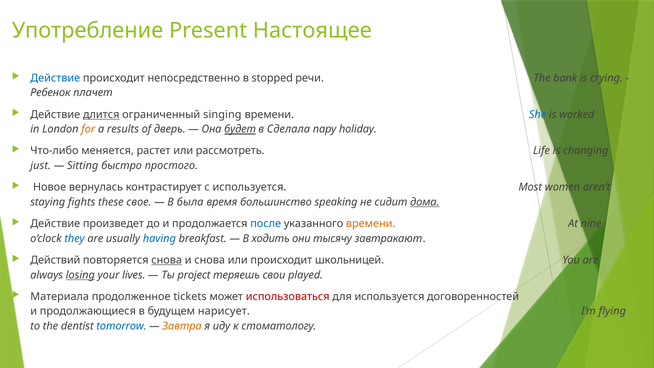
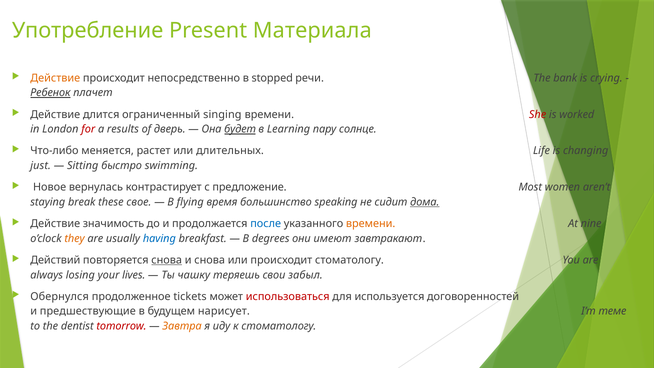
Настоящее: Настоящее -> Материала
Действие at (55, 78) colour: blue -> orange
Ребенок underline: none -> present
длится underline: present -> none
She colour: blue -> red
for colour: orange -> red
Сделала: Сделала -> Learning
holiday: holiday -> солнце
рассмотреть: рассмотреть -> длительных
простого: простого -> swimming
с используется: используется -> предложение
fights: fights -> break
была: была -> flying
произведет: произведет -> значимость
they colour: blue -> orange
ходить: ходить -> degrees
тысячу: тысячу -> имеют
происходит школьницей: школьницей -> стоматологу
losing underline: present -> none
project: project -> чашку
played: played -> забыл
Материала: Материала -> Обернулся
продолжающиеся: продолжающиеся -> предшествующие
flying: flying -> теме
tomorrow colour: blue -> red
